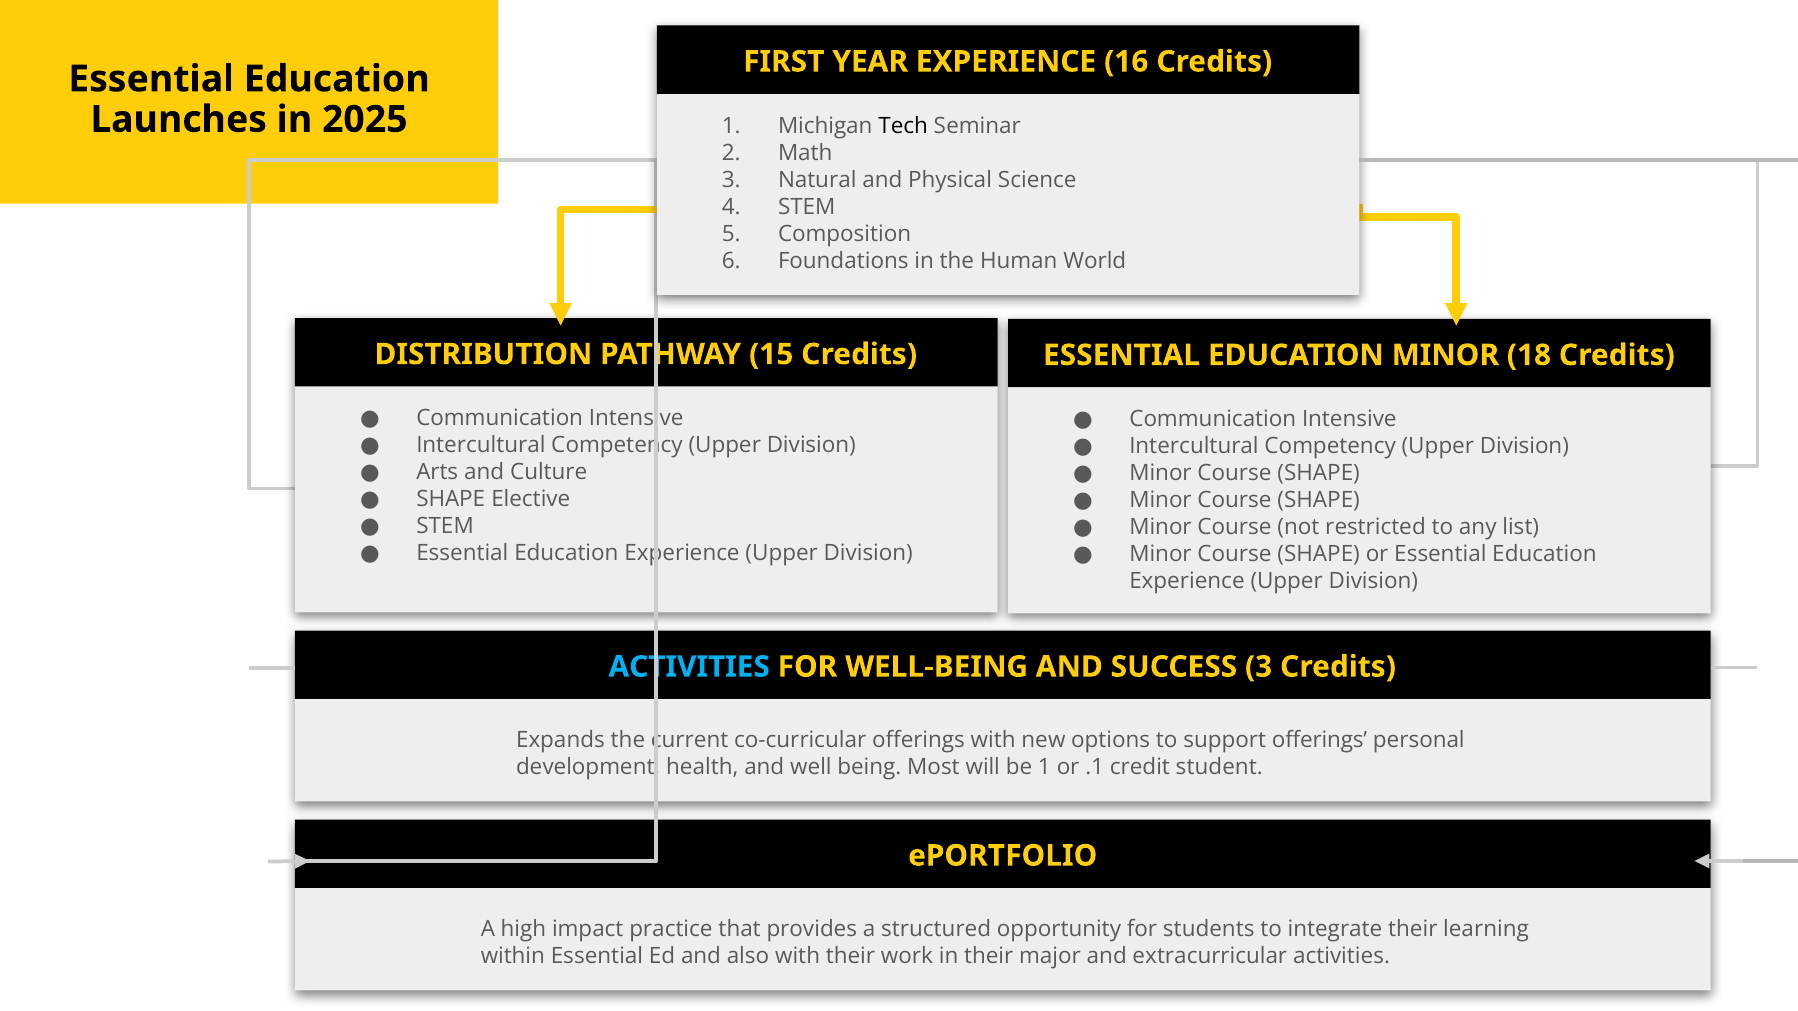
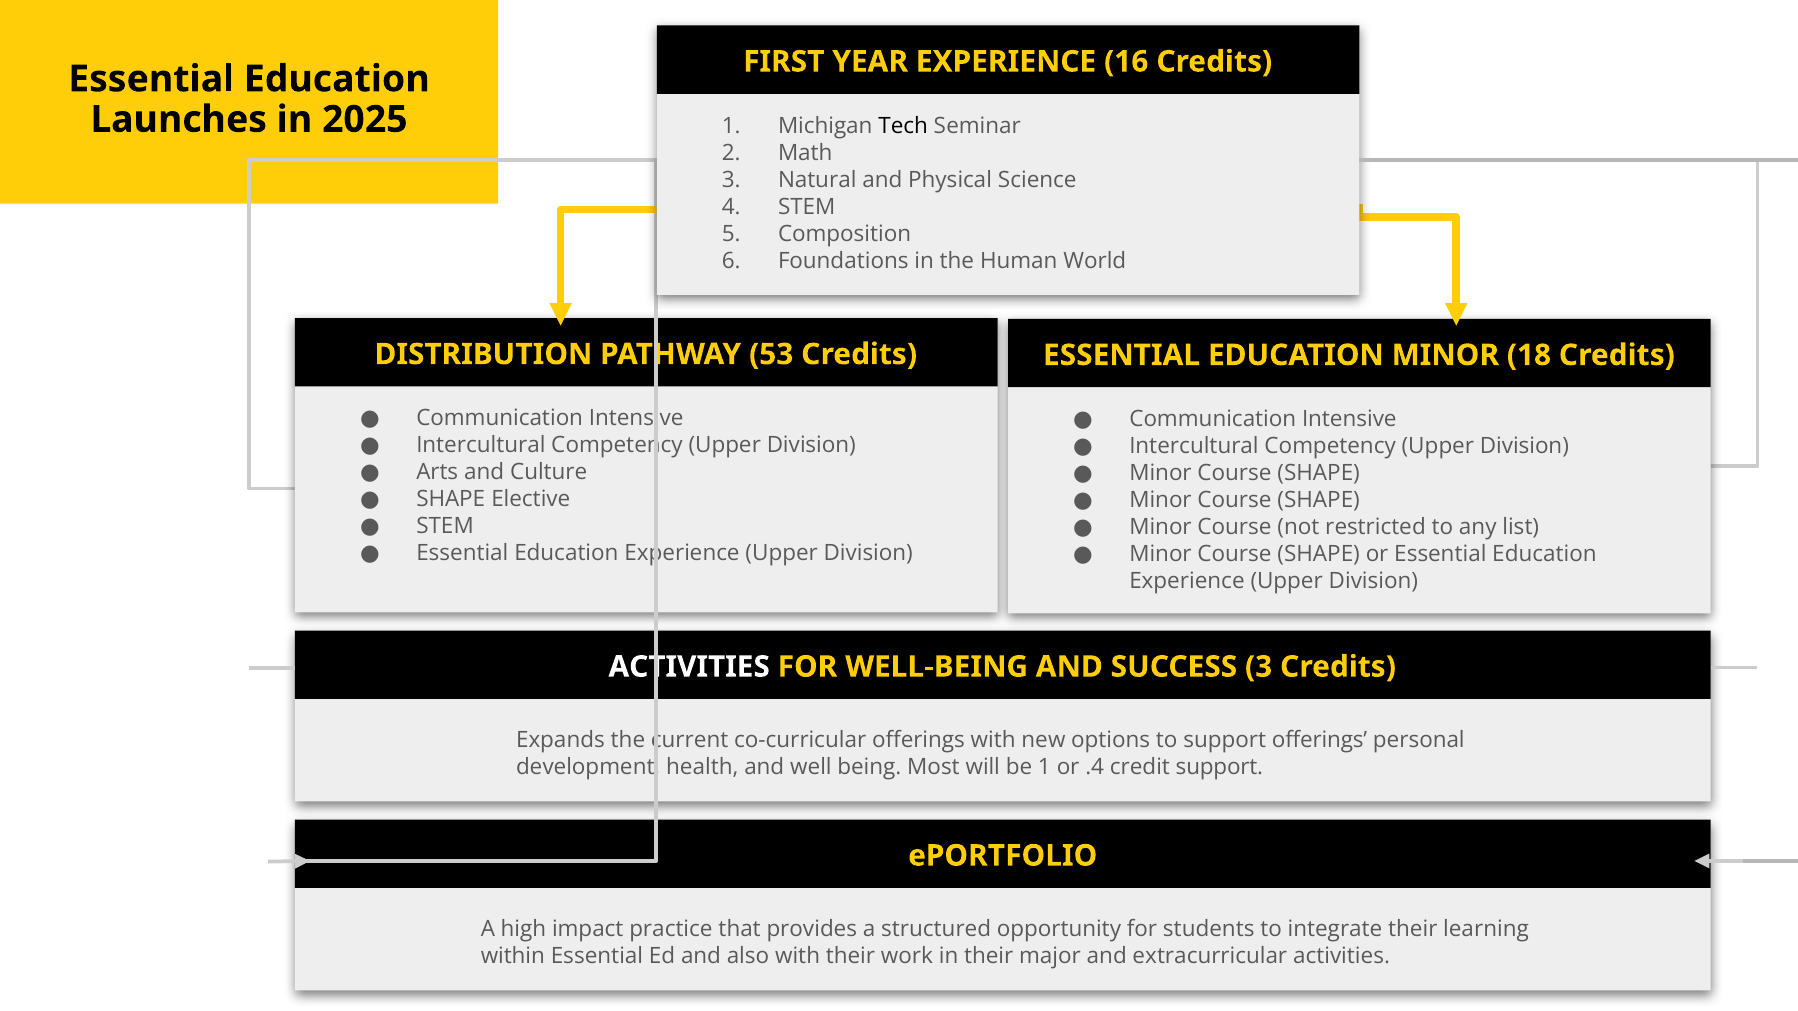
15: 15 -> 53
ACTIVITIES at (689, 667) colour: light blue -> white
.1: .1 -> .4
credit student: student -> support
